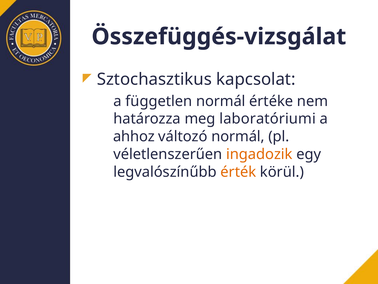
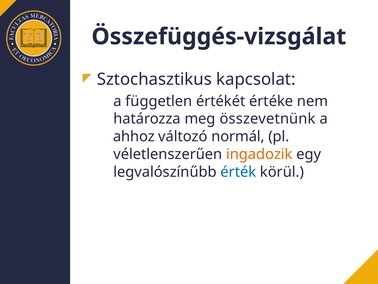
független normál: normál -> értékét
laboratóriumi: laboratóriumi -> összevetnünk
érték colour: orange -> blue
